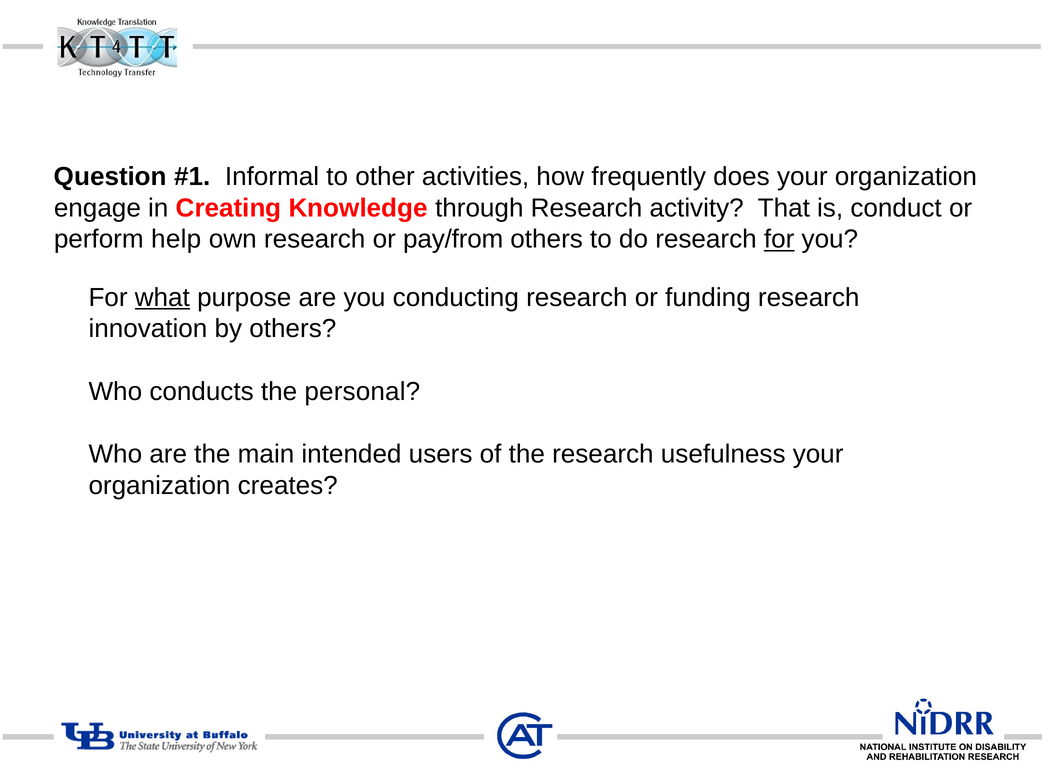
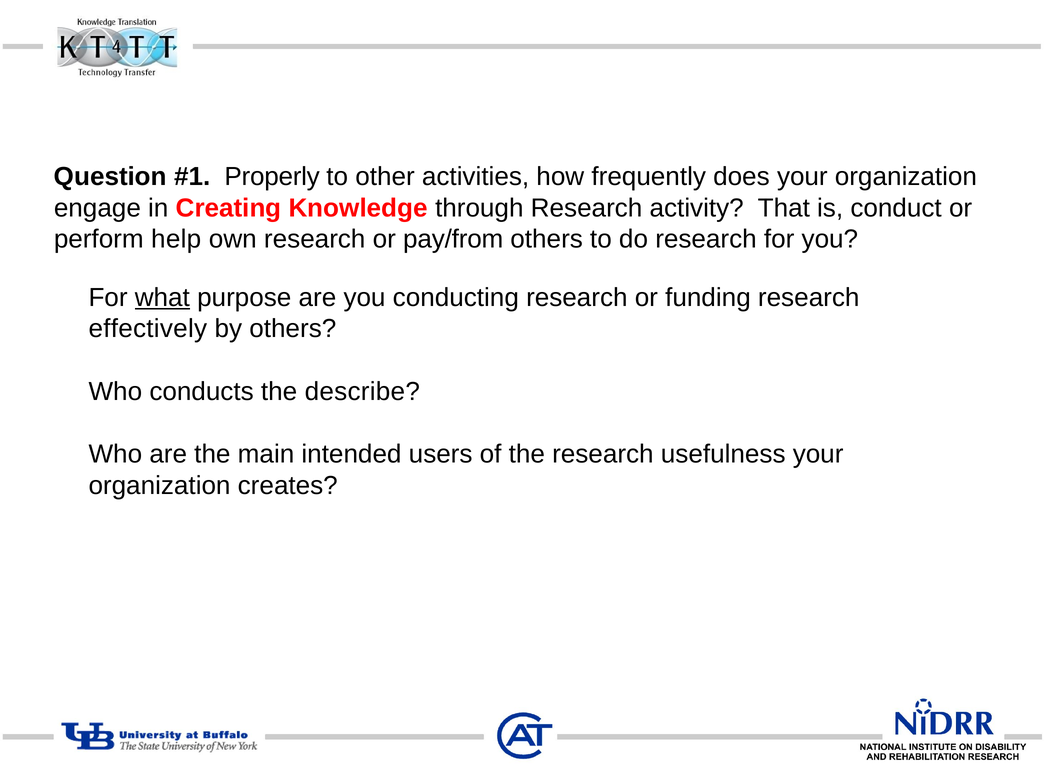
Informal: Informal -> Properly
for at (779, 239) underline: present -> none
innovation: innovation -> effectively
personal: personal -> describe
